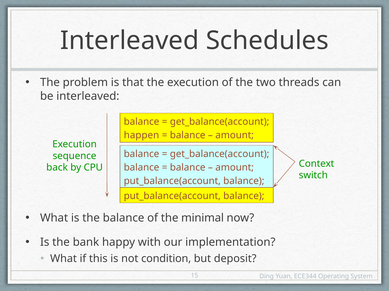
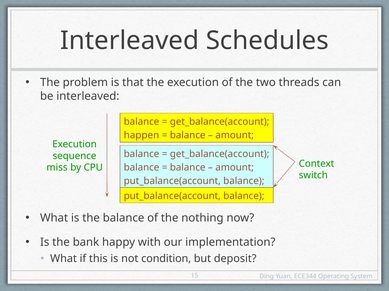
back: back -> miss
minimal: minimal -> nothing
